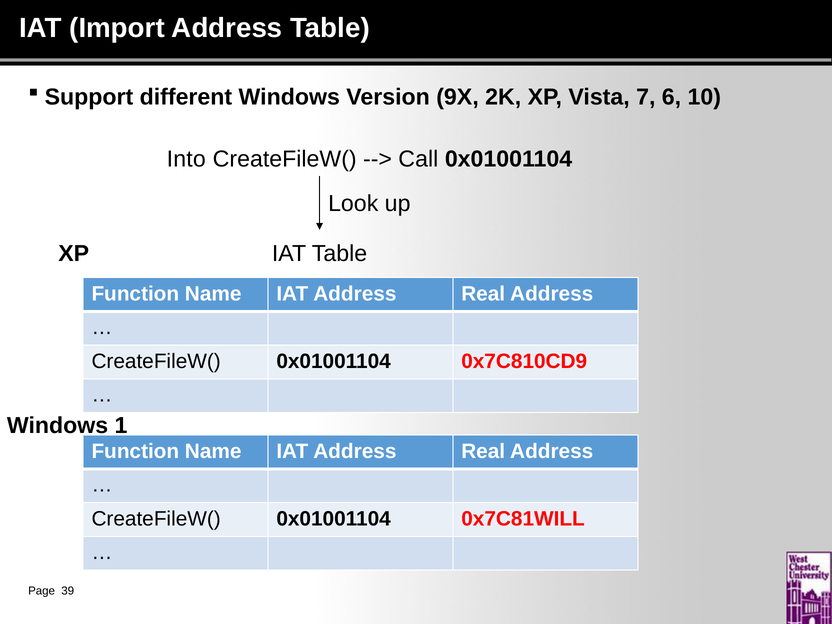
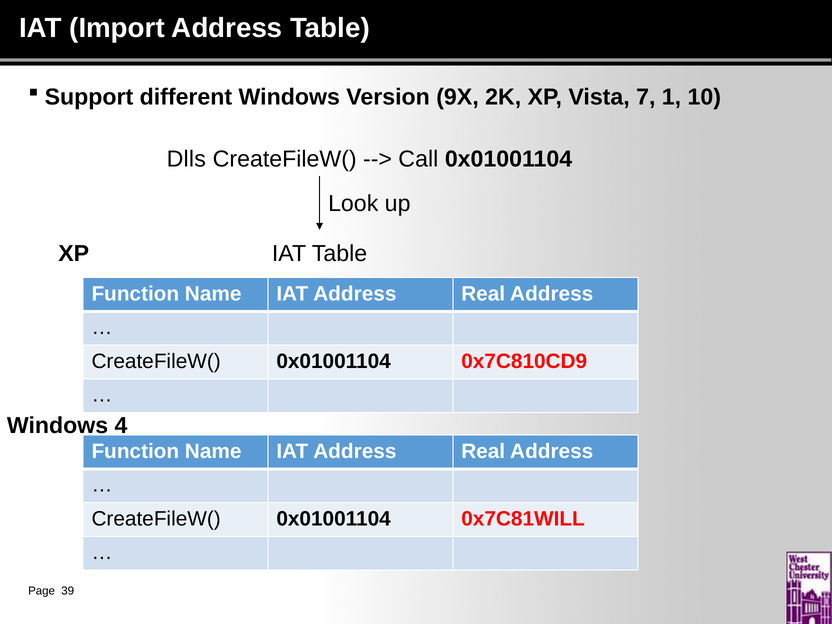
6: 6 -> 1
Into: Into -> Dlls
1: 1 -> 4
